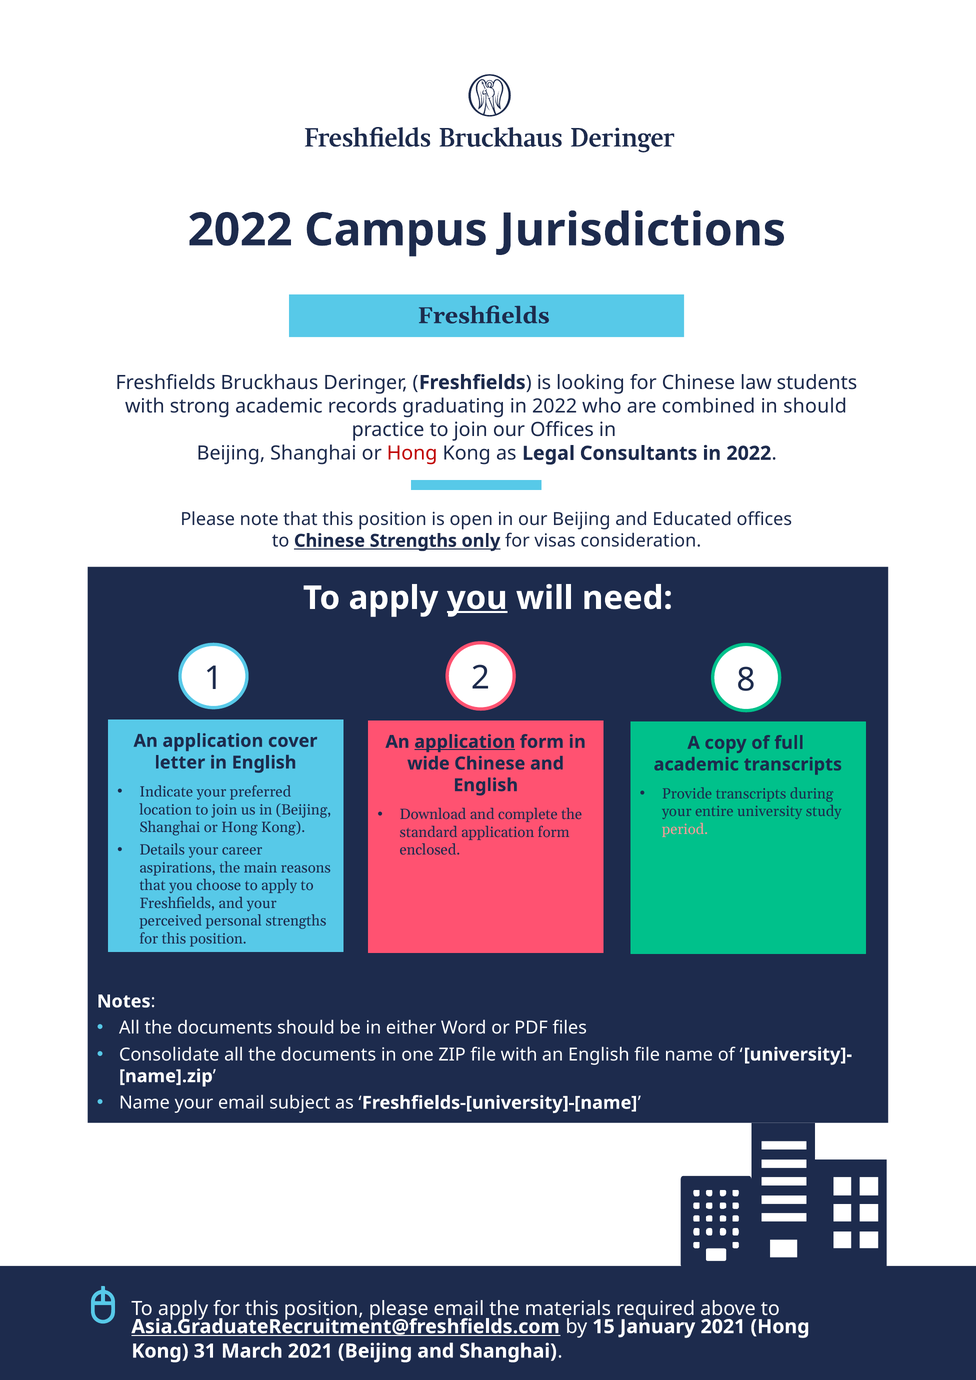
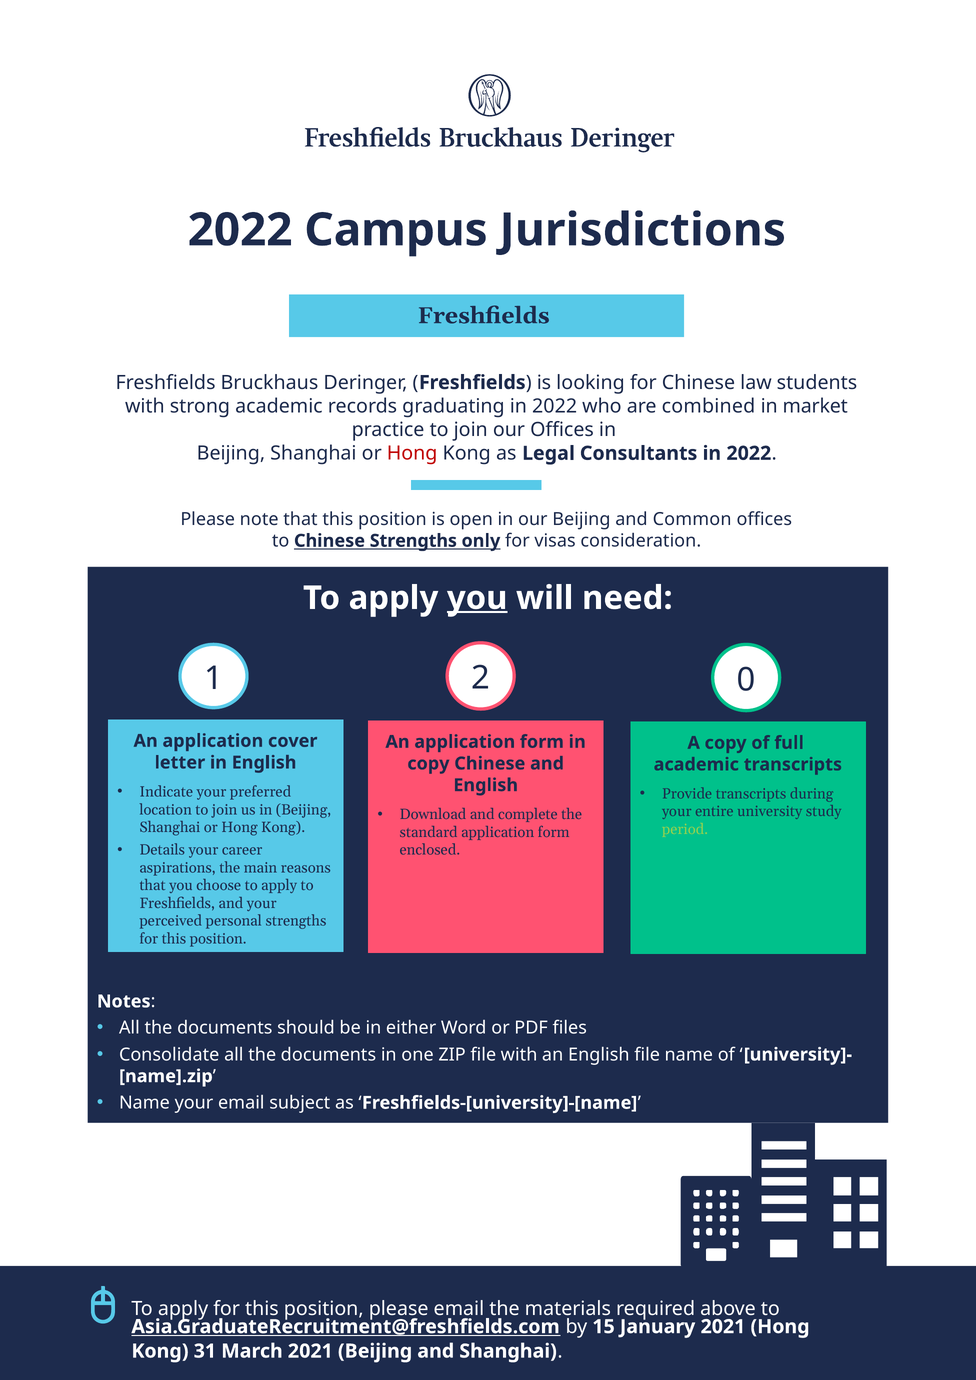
in should: should -> market
Educated: Educated -> Common
8: 8 -> 0
application at (465, 742) underline: present -> none
wide at (428, 764): wide -> copy
period colour: pink -> light green
